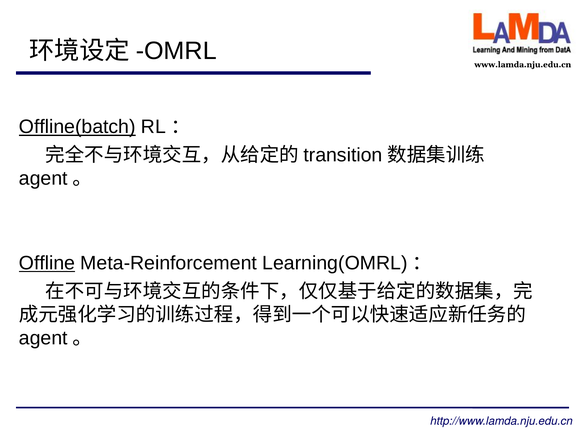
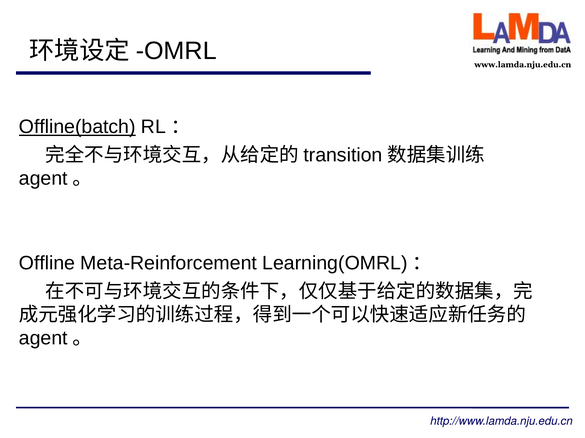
Offline underline: present -> none
